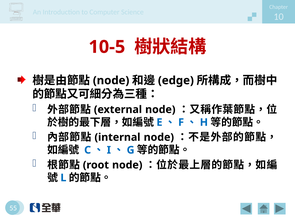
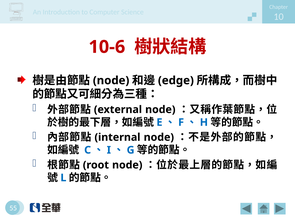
10-5: 10-5 -> 10-6
